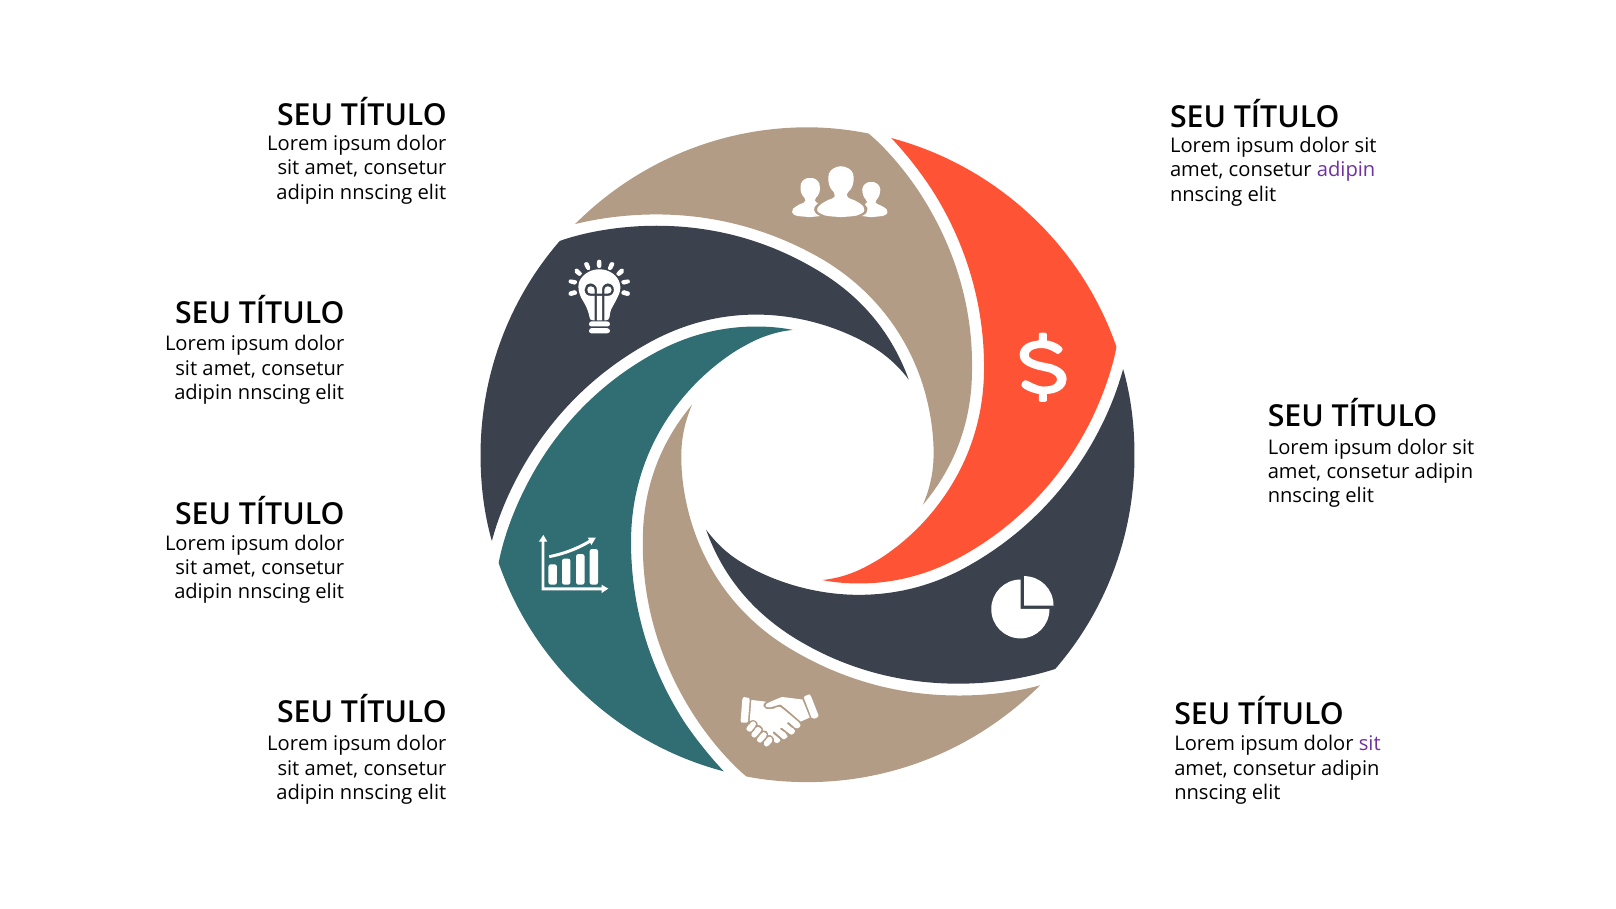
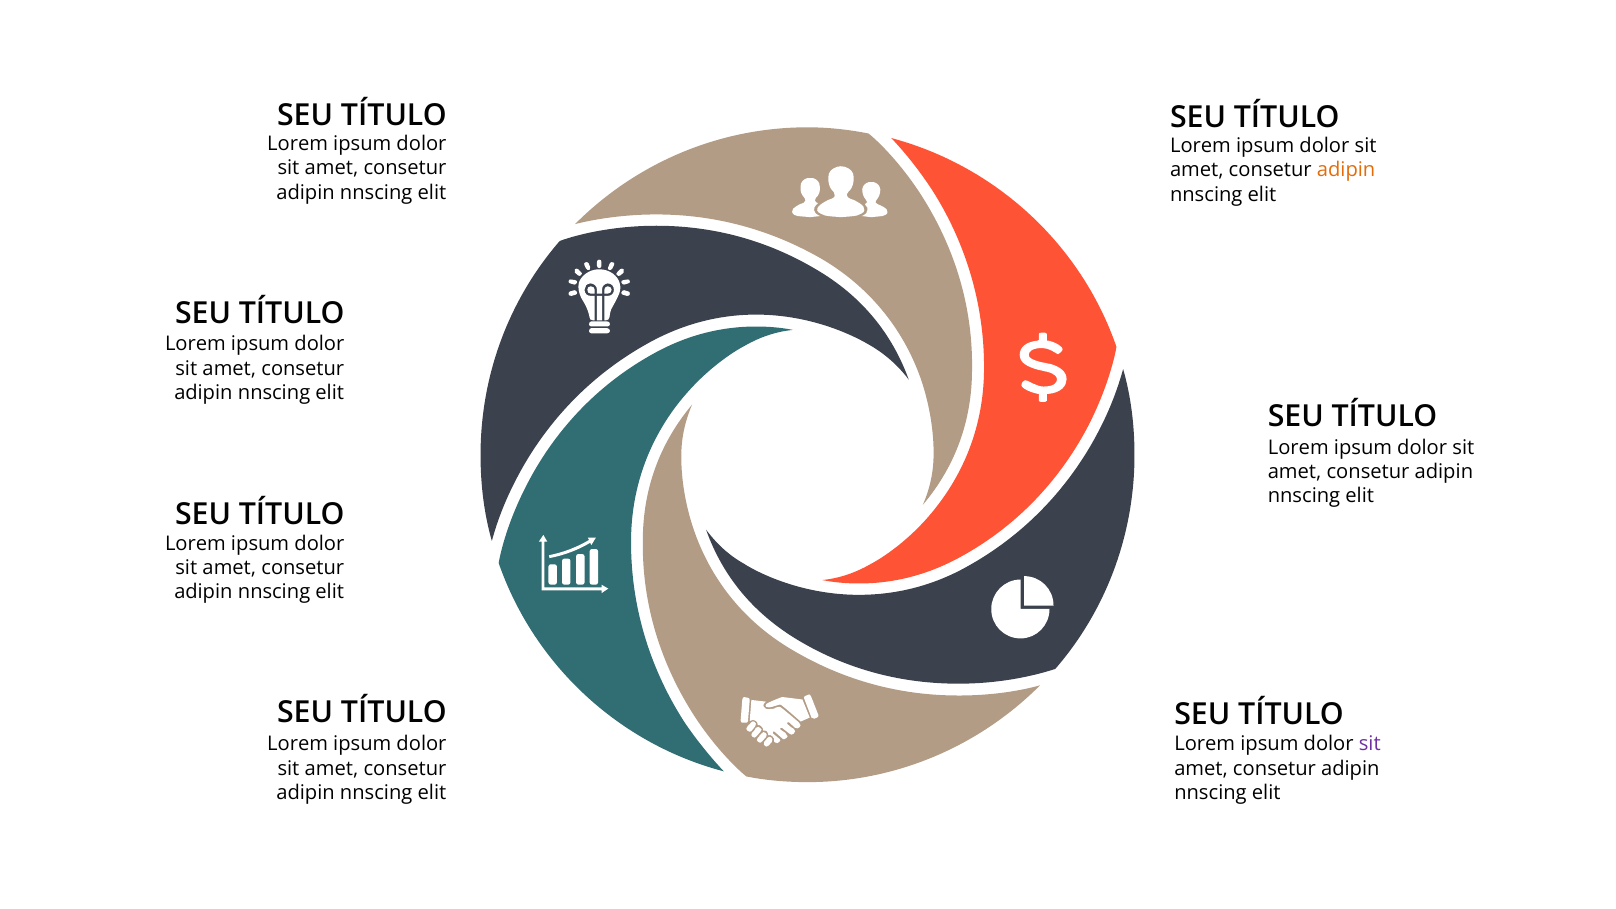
adipin at (1346, 170) colour: purple -> orange
